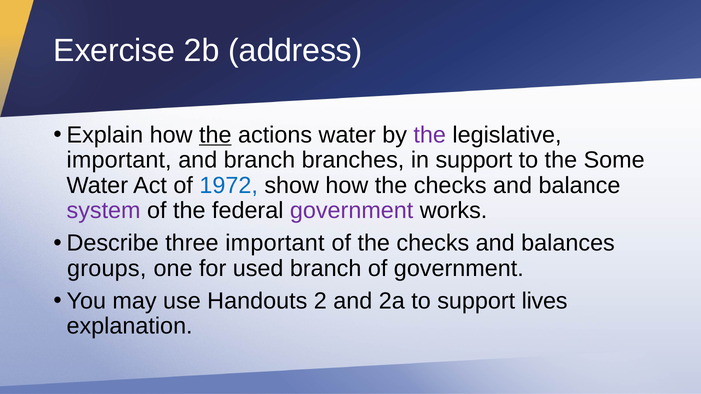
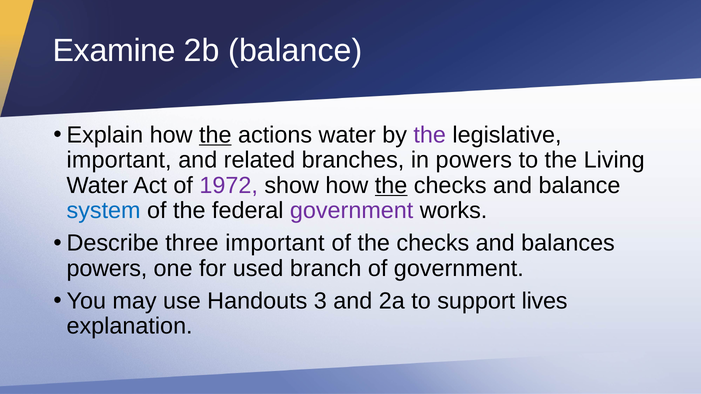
Exercise: Exercise -> Examine
2b address: address -> balance
and branch: branch -> related
in support: support -> powers
Some: Some -> Living
1972 colour: blue -> purple
the at (391, 186) underline: none -> present
system colour: purple -> blue
groups at (107, 269): groups -> powers
2: 2 -> 3
